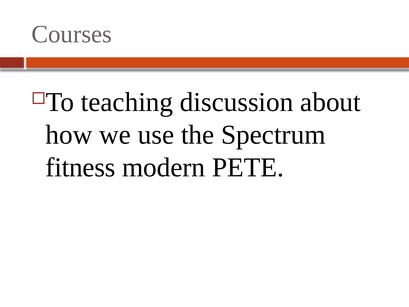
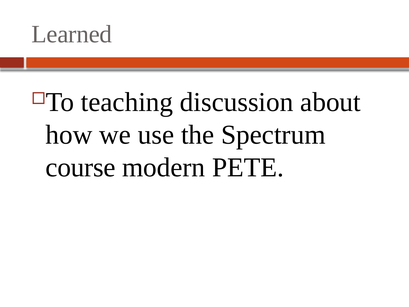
Courses: Courses -> Learned
fitness: fitness -> course
